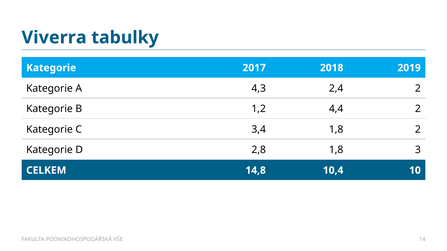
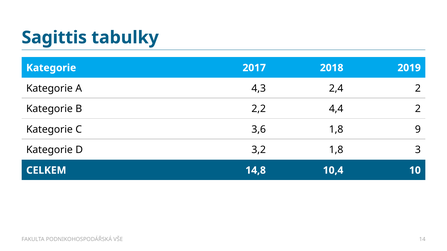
Viverra: Viverra -> Sagittis
1,2: 1,2 -> 2,2
3,4: 3,4 -> 3,6
1,8 2: 2 -> 9
2,8: 2,8 -> 3,2
